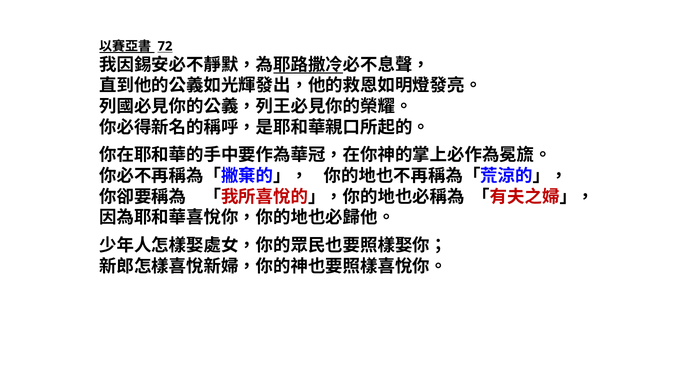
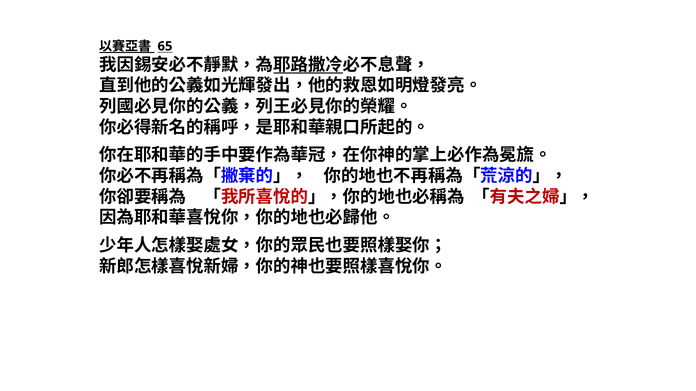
72: 72 -> 65
